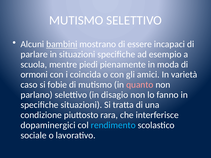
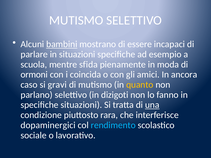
piedi: piedi -> sfida
varietà: varietà -> ancora
fobie: fobie -> gravi
quanto colour: pink -> yellow
disagio: disagio -> dizigoti
una underline: none -> present
